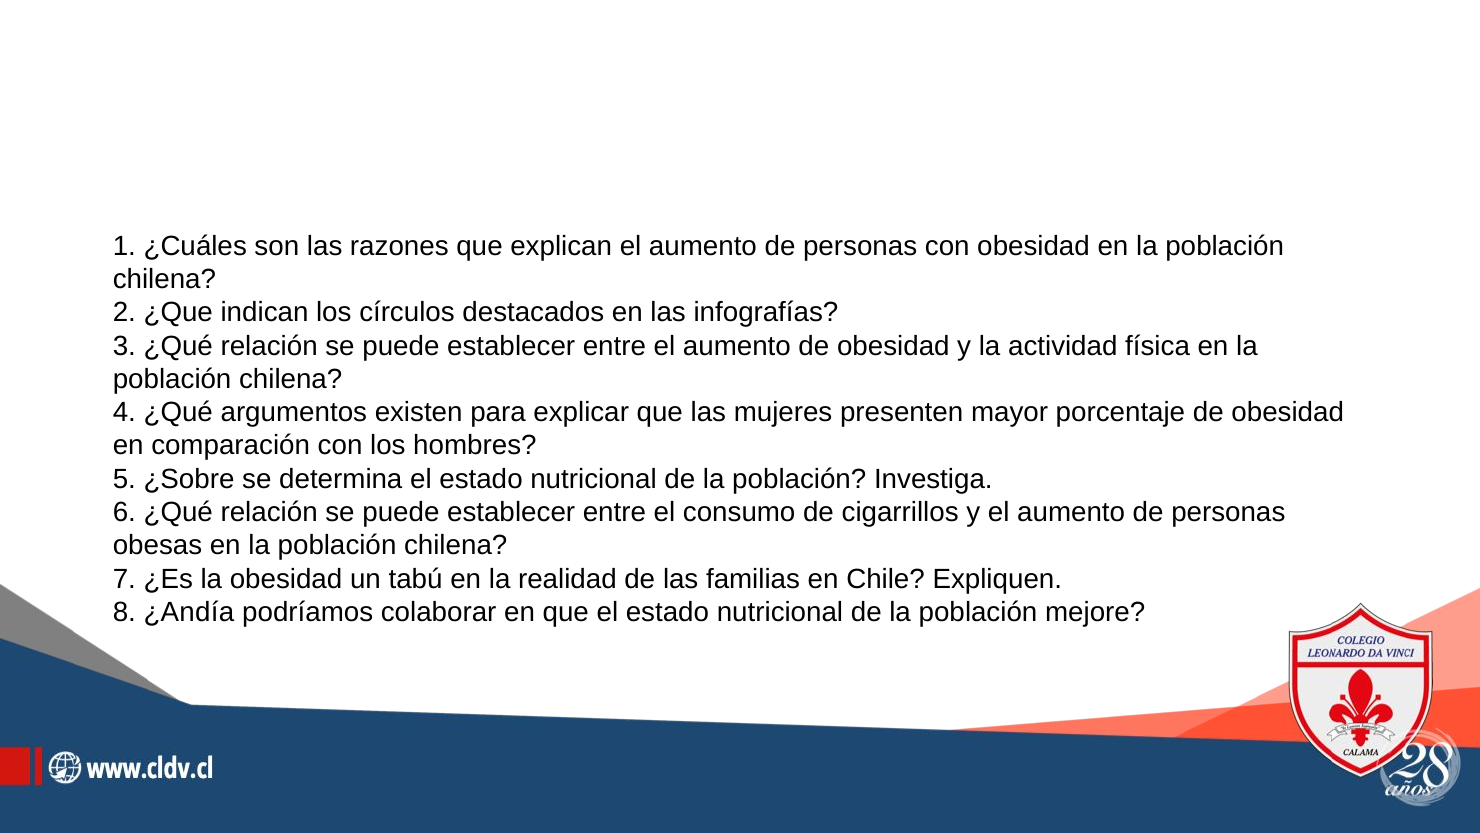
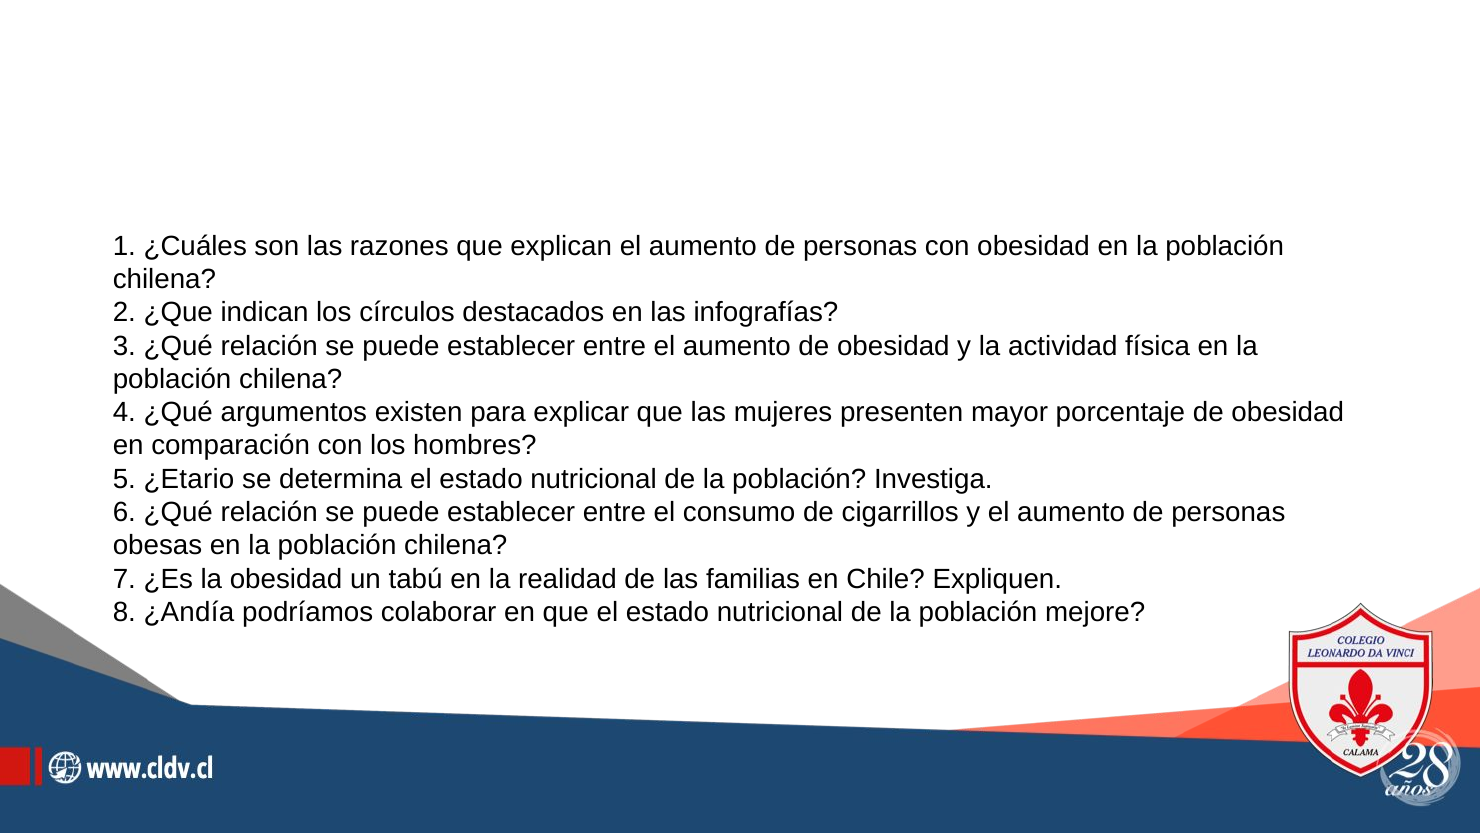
¿Sobre: ¿Sobre -> ¿Etario
